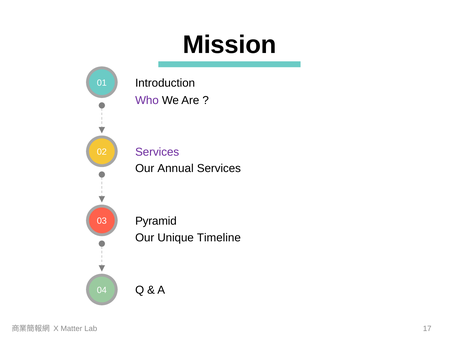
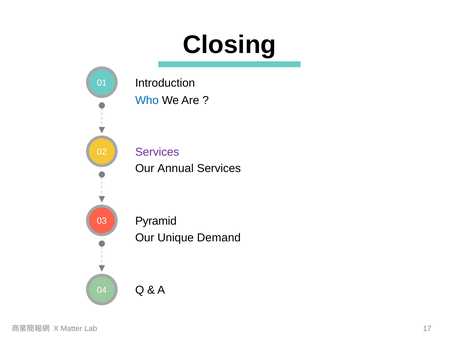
Mission: Mission -> Closing
Who colour: purple -> blue
Timeline: Timeline -> Demand
